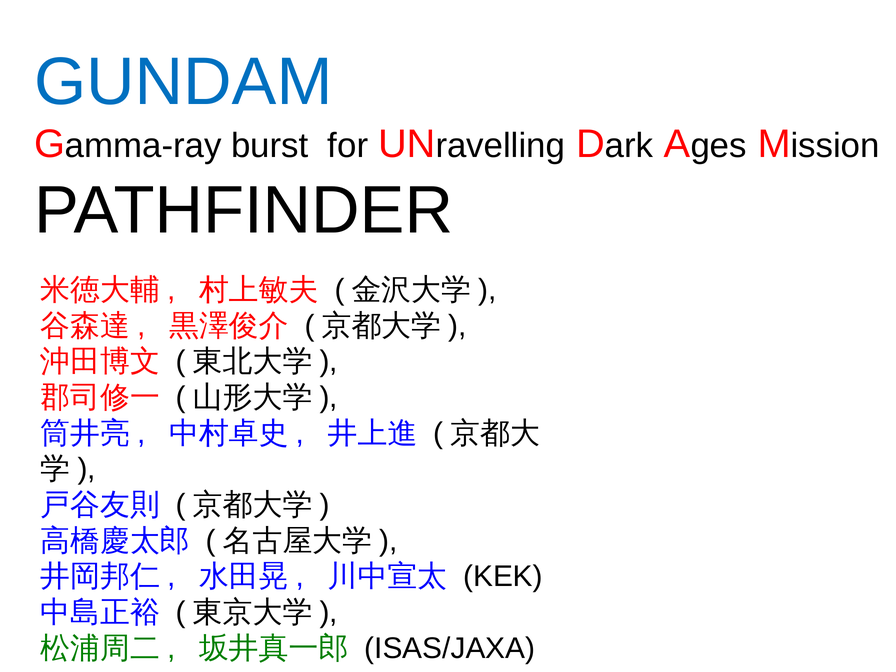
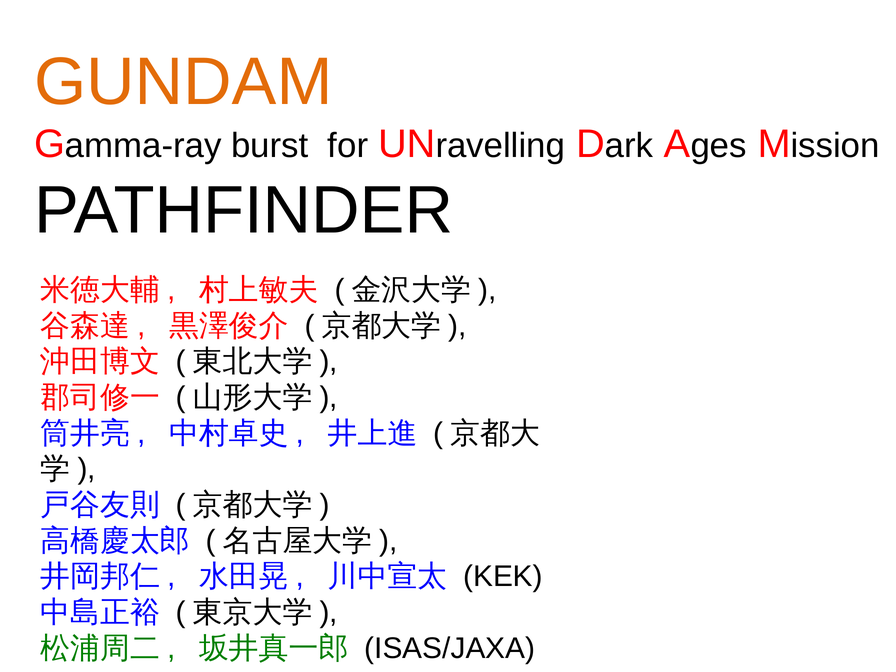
GUNDAM colour: blue -> orange
